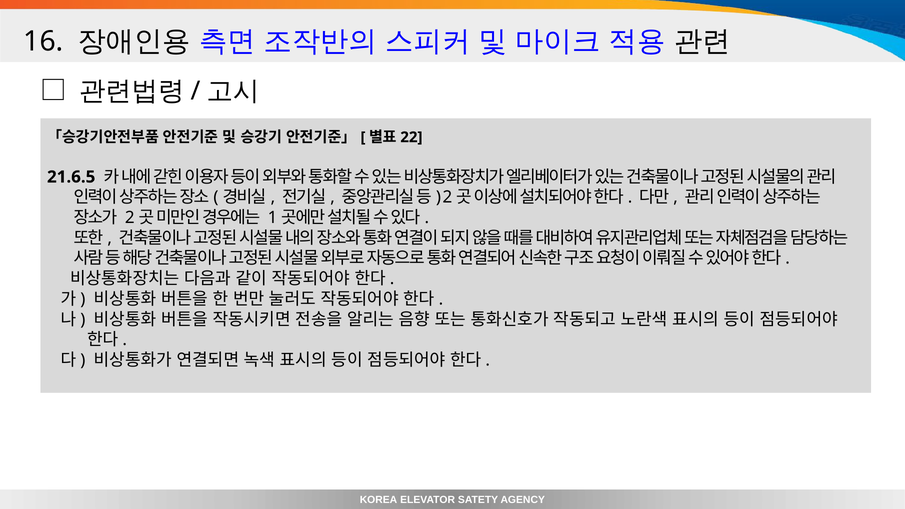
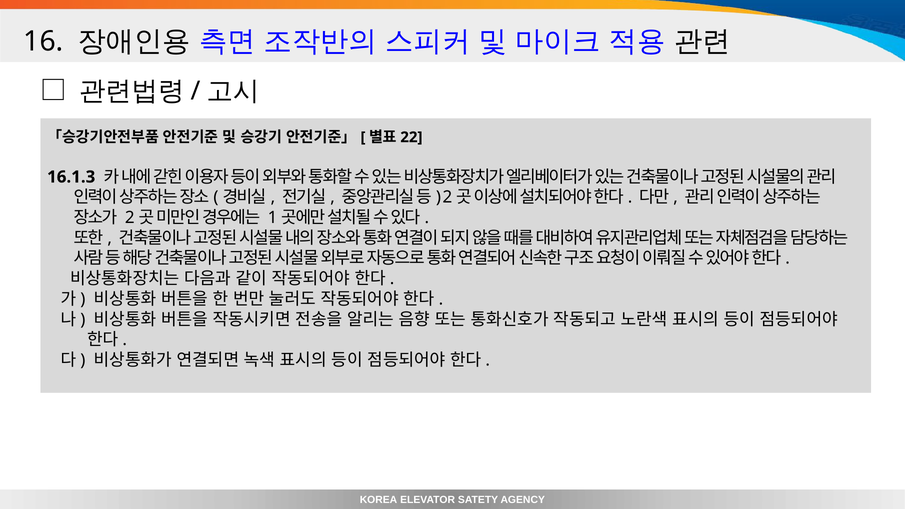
21.6.5: 21.6.5 -> 16.1.3
